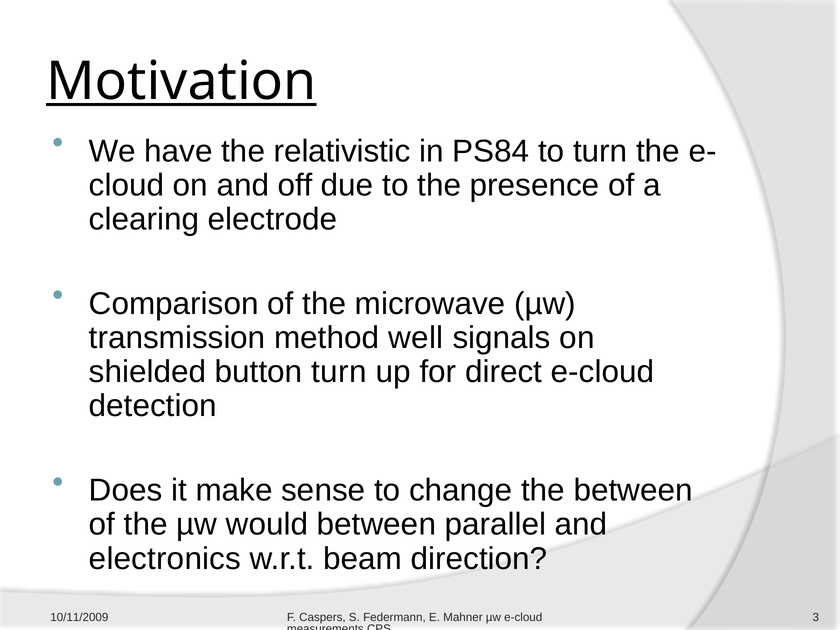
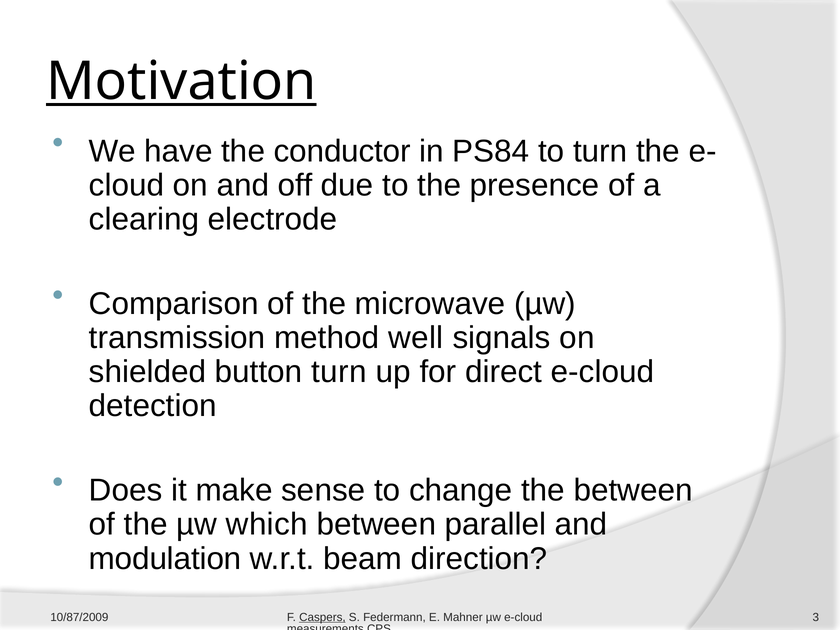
relativistic: relativistic -> conductor
would: would -> which
electronics: electronics -> modulation
10/11/2009: 10/11/2009 -> 10/87/2009
Caspers underline: none -> present
